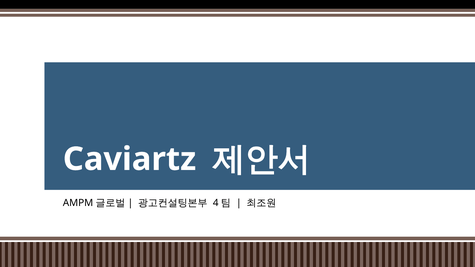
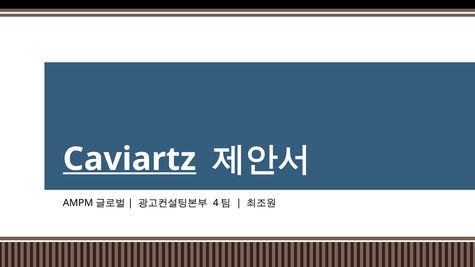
Caviartz underline: none -> present
